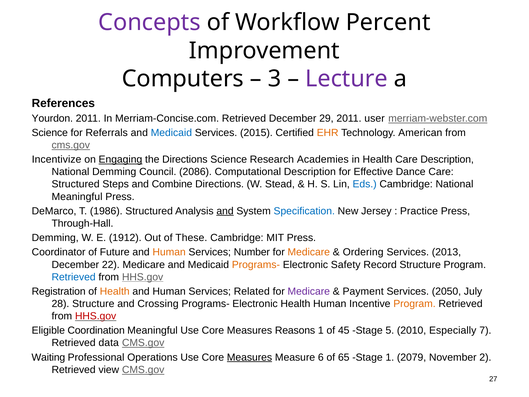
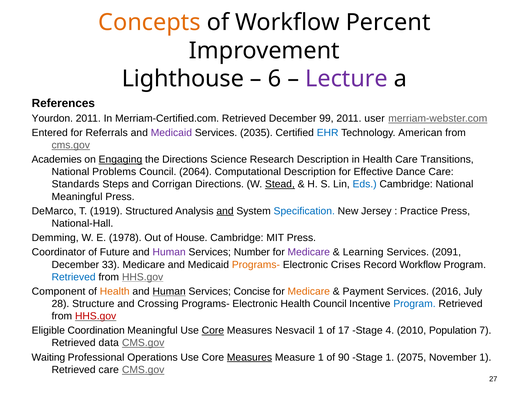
Concepts colour: purple -> orange
Computers: Computers -> Lighthouse
3: 3 -> 6
Merriam-Concise.com: Merriam-Concise.com -> Merriam-Certified.com
29: 29 -> 99
Science at (50, 133): Science -> Entered
Medicaid at (171, 133) colour: blue -> purple
2015: 2015 -> 2035
EHR colour: orange -> blue
Incentivize: Incentivize -> Academies
Research Academies: Academies -> Description
Care Description: Description -> Transitions
National Demming: Demming -> Problems
2086: 2086 -> 2064
Structured at (76, 184): Structured -> Standards
Combine: Combine -> Corrigan
Stead underline: none -> present
1986: 1986 -> 1919
Through-Hall: Through-Hall -> National-Hall
1912: 1912 -> 1978
These: These -> House
Human at (169, 252) colour: orange -> purple
Medicare at (309, 252) colour: orange -> purple
Ordering: Ordering -> Learning
2013: 2013 -> 2091
22: 22 -> 33
Safety: Safety -> Crises
Record Structure: Structure -> Workflow
Registration: Registration -> Component
Human at (169, 291) underline: none -> present
Related: Related -> Concise
Medicare at (309, 291) colour: purple -> orange
2050: 2050 -> 2016
Health Human: Human -> Council
Program at (414, 304) colour: orange -> blue
Core at (213, 330) underline: none -> present
Reasons: Reasons -> Nesvacil
45: 45 -> 17
5: 5 -> 4
Especially: Especially -> Population
Measure 6: 6 -> 1
65: 65 -> 90
2079: 2079 -> 2075
November 2: 2 -> 1
Retrieved view: view -> care
